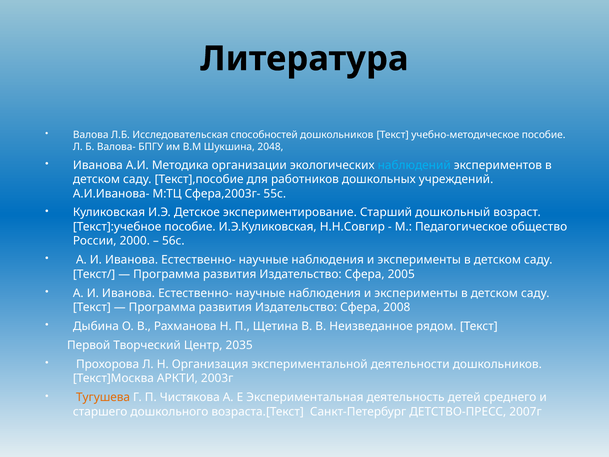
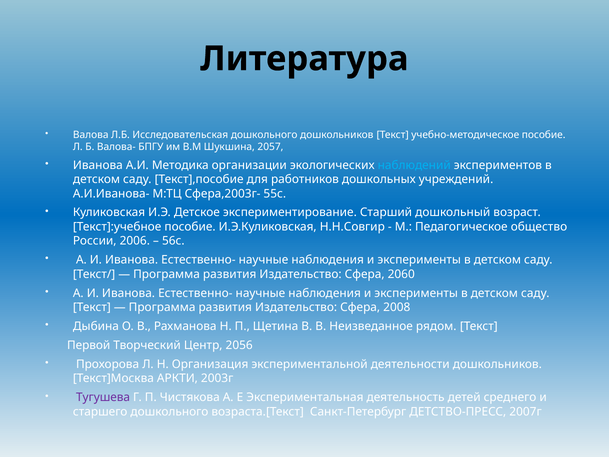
Исследовательская способностей: способностей -> дошкольного
2048: 2048 -> 2057
2000: 2000 -> 2006
2005: 2005 -> 2060
2035: 2035 -> 2056
Тугушева colour: orange -> purple
